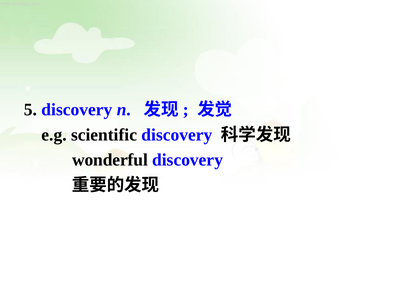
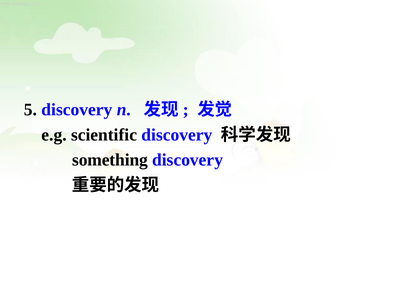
wonderful: wonderful -> something
